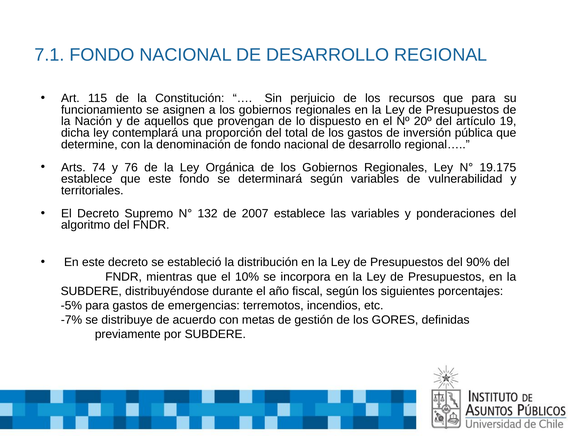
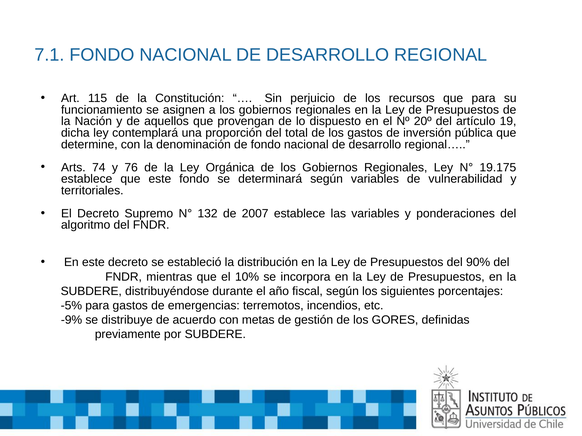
-7%: -7% -> -9%
